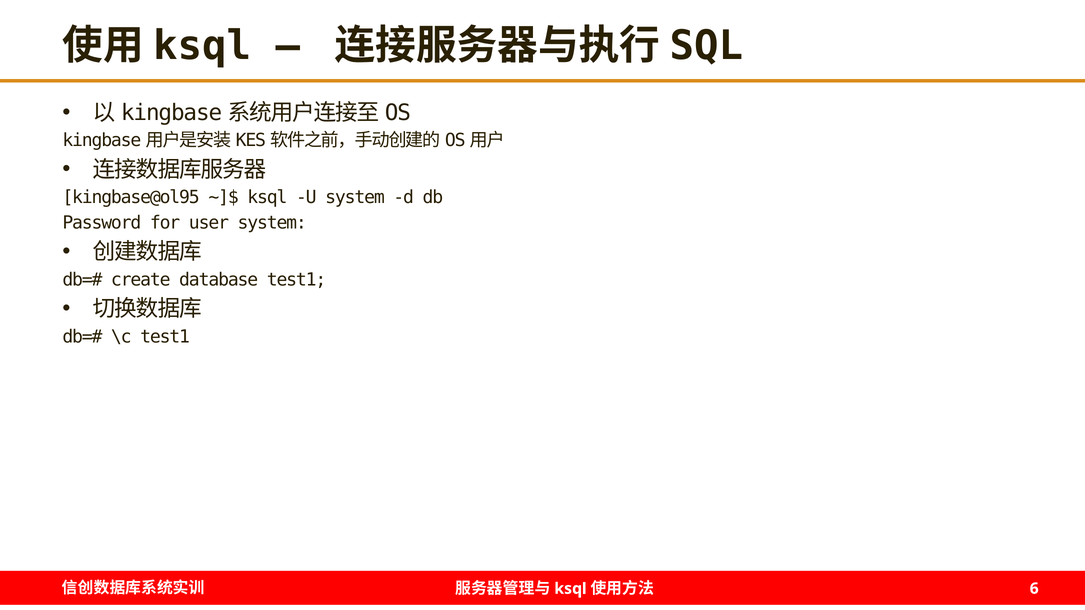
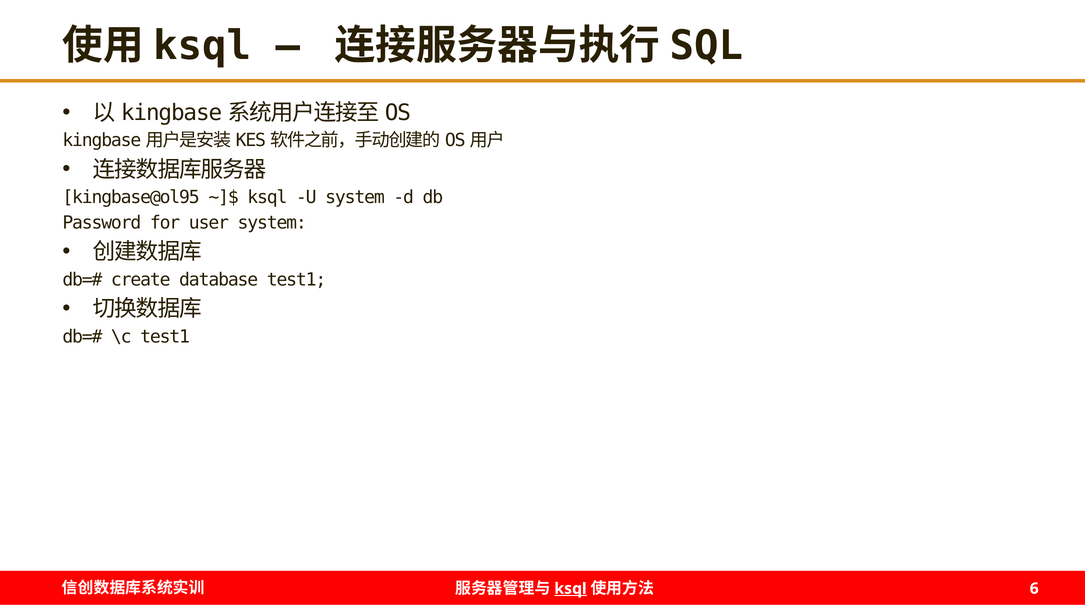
ksql at (571, 589) underline: none -> present
